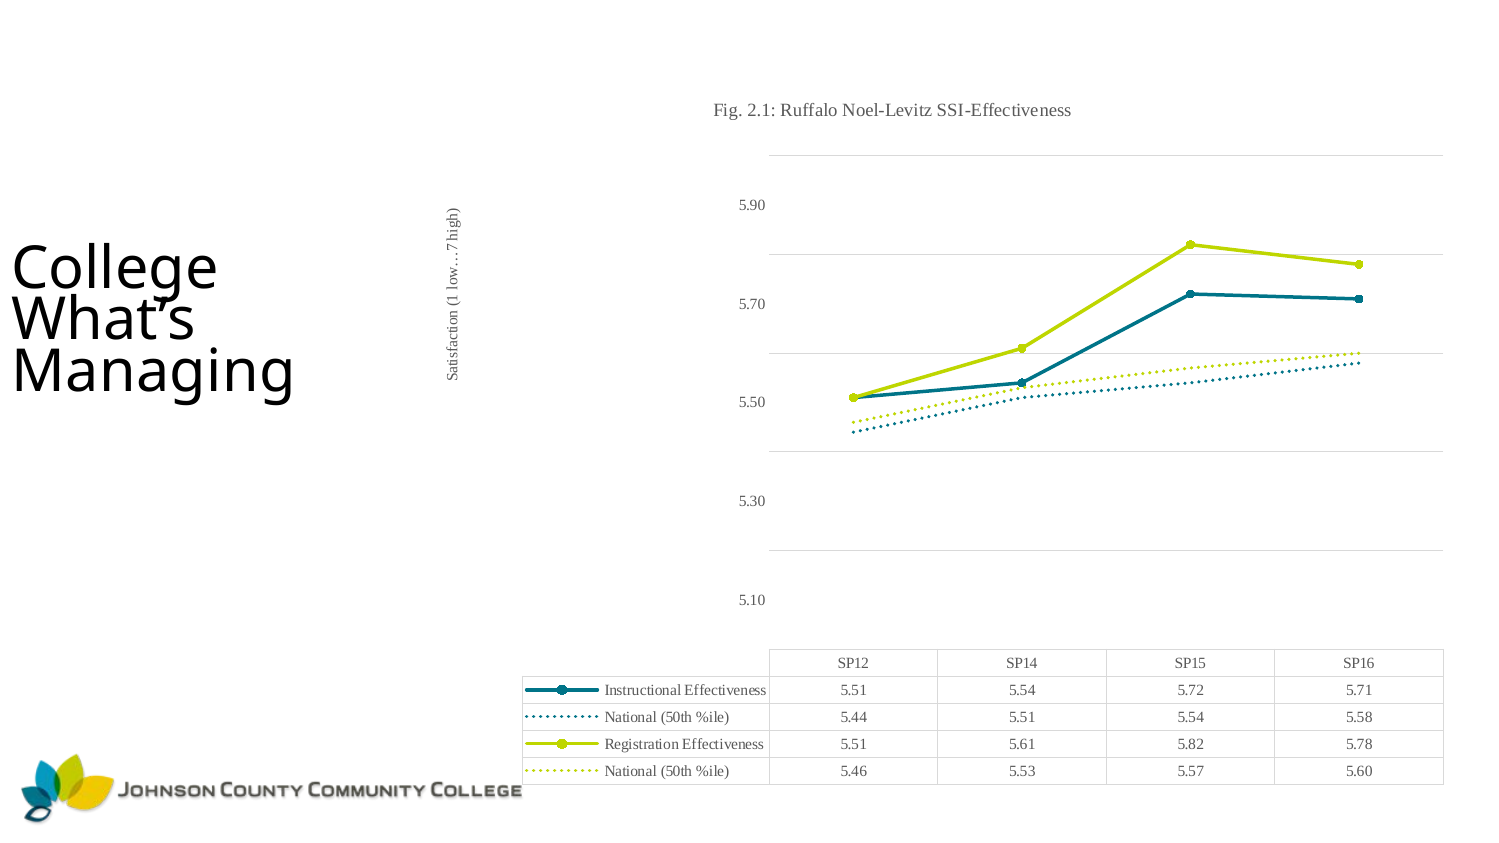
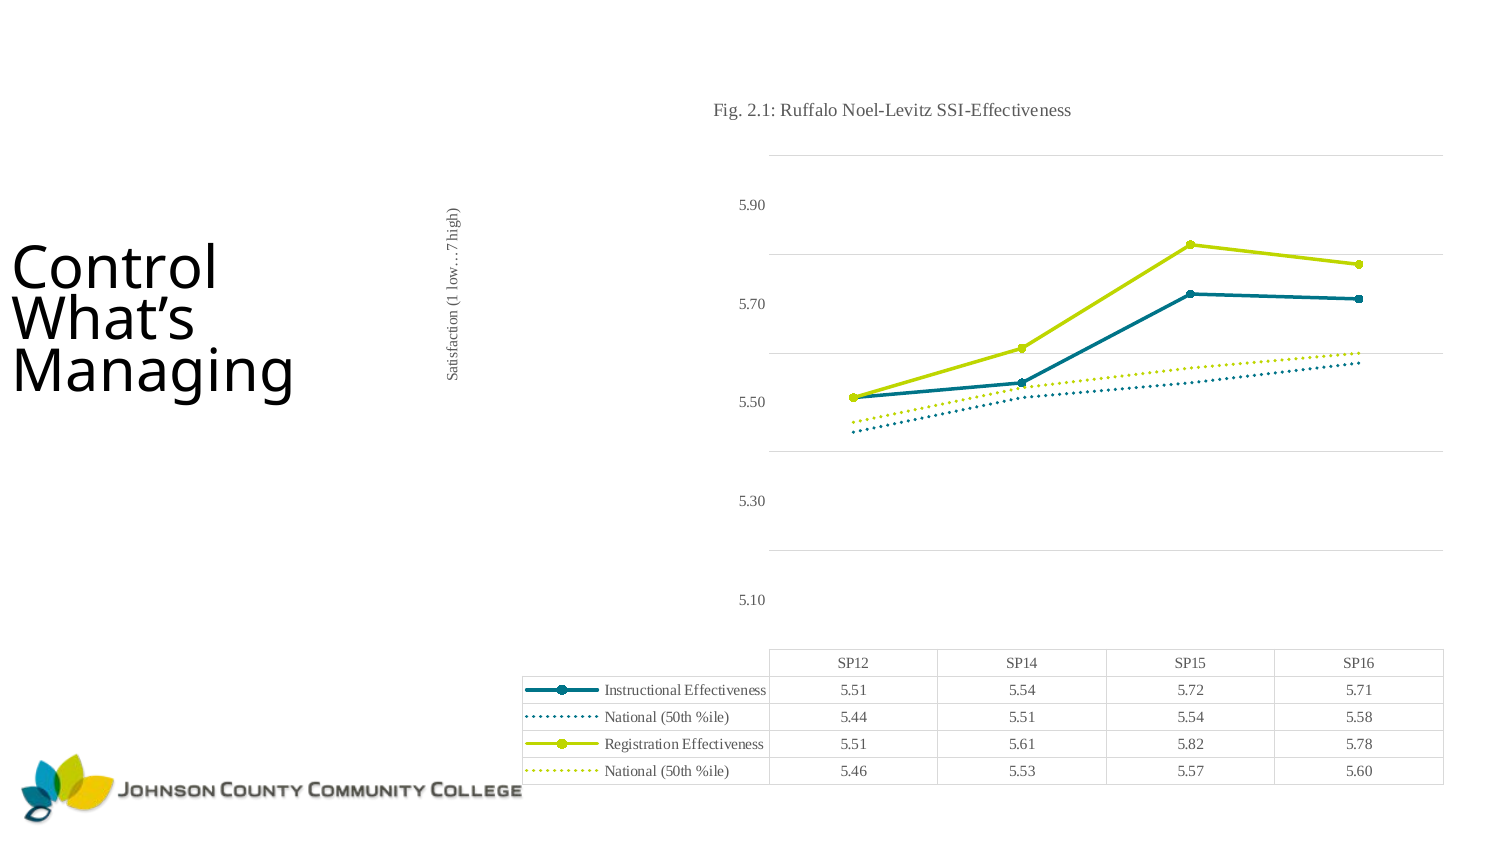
College: College -> Control
